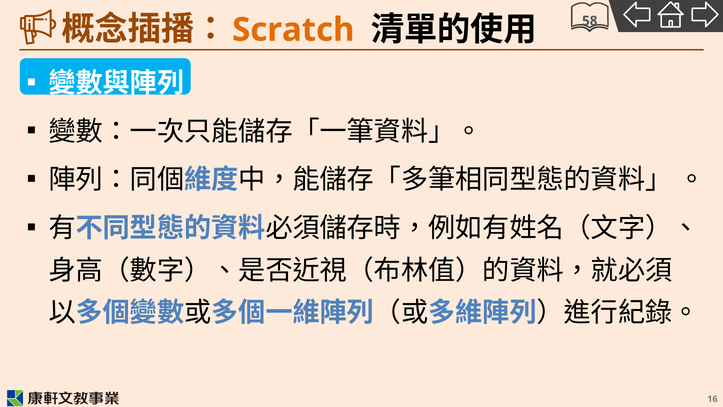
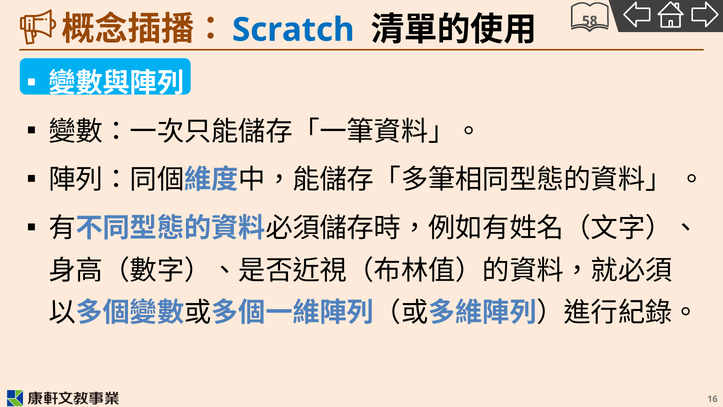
Scratch colour: orange -> blue
